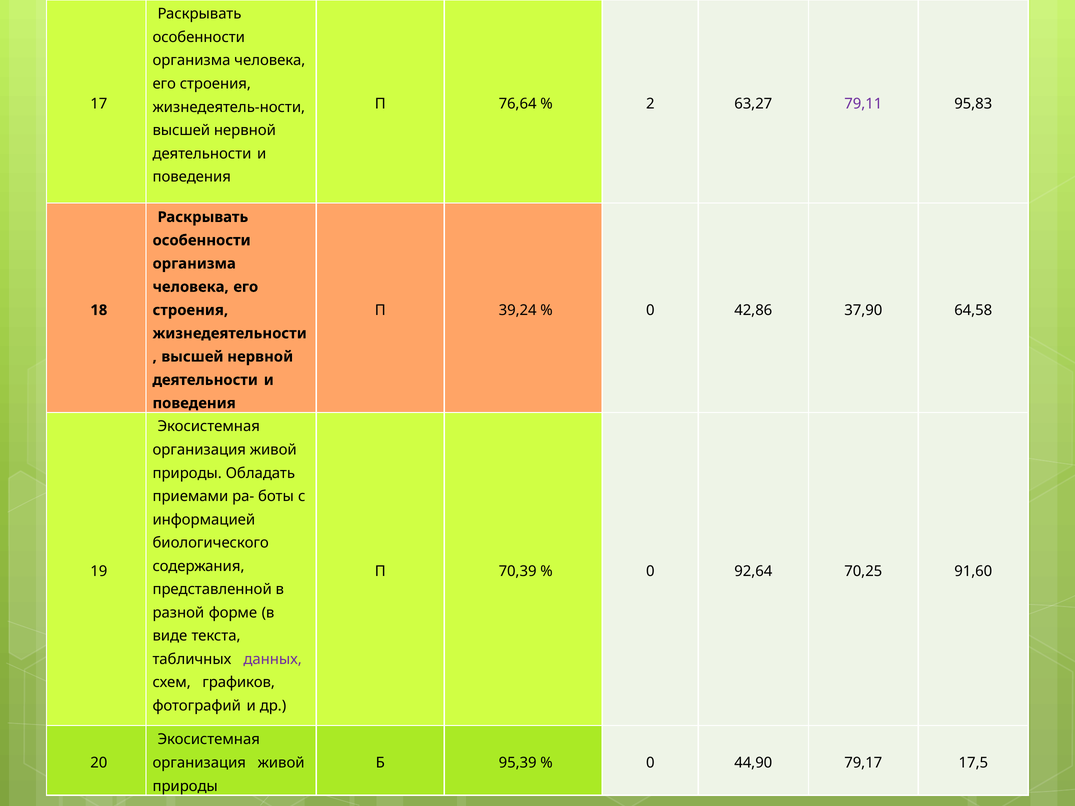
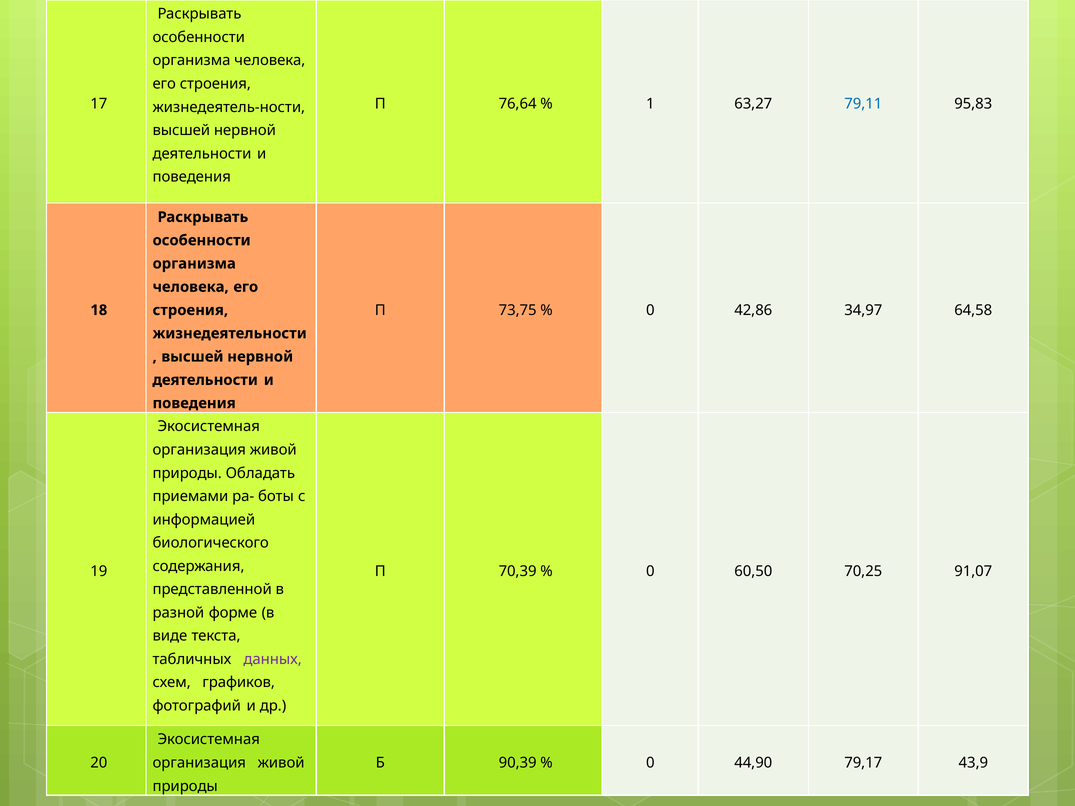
2: 2 -> 1
79,11 colour: purple -> blue
39,24: 39,24 -> 73,75
37,90: 37,90 -> 34,97
92,64: 92,64 -> 60,50
91,60: 91,60 -> 91,07
95,39: 95,39 -> 90,39
17,5: 17,5 -> 43,9
